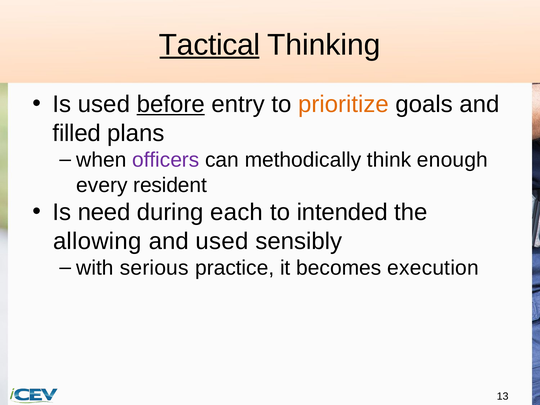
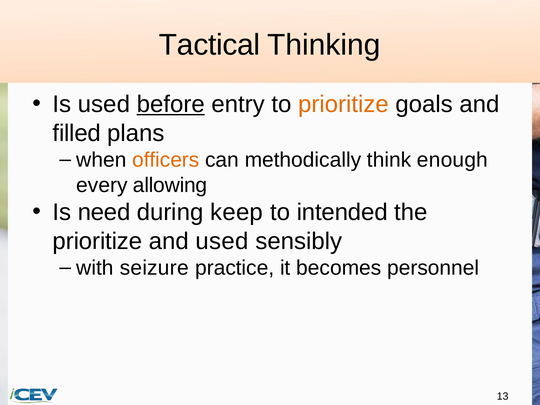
Tactical underline: present -> none
officers colour: purple -> orange
resident: resident -> allowing
each: each -> keep
allowing at (97, 241): allowing -> prioritize
serious: serious -> seizure
execution: execution -> personnel
